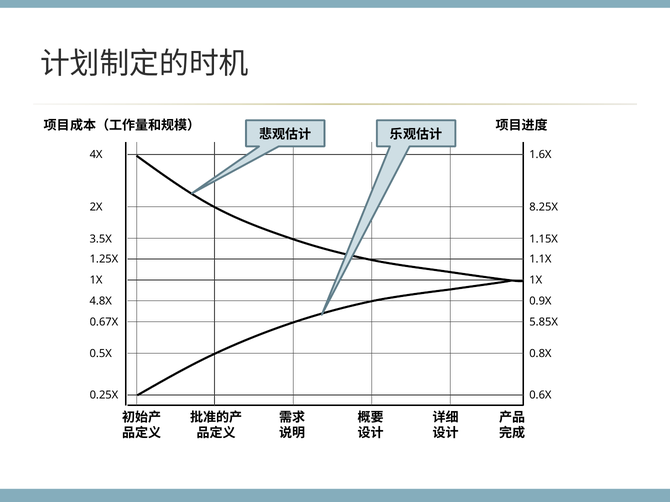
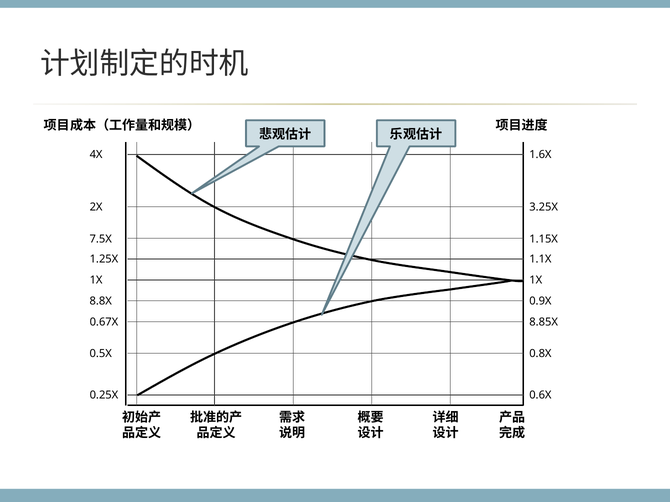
8.25X: 8.25X -> 3.25X
3.5X: 3.5X -> 7.5X
4.8X: 4.8X -> 8.8X
5.85X: 5.85X -> 8.85X
